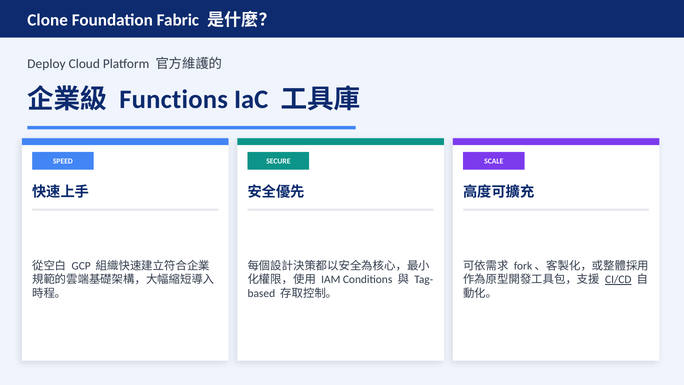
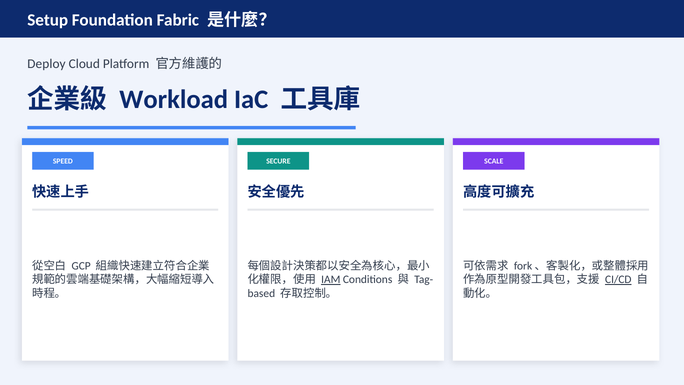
Clone: Clone -> Setup
Functions: Functions -> Workload
IAM underline: none -> present
